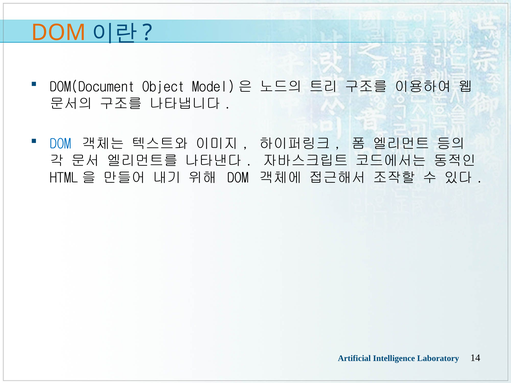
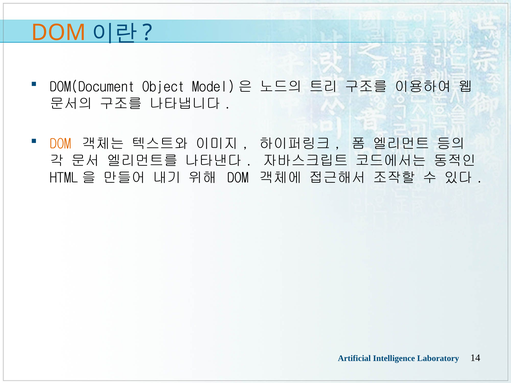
DOM at (60, 144) colour: blue -> orange
